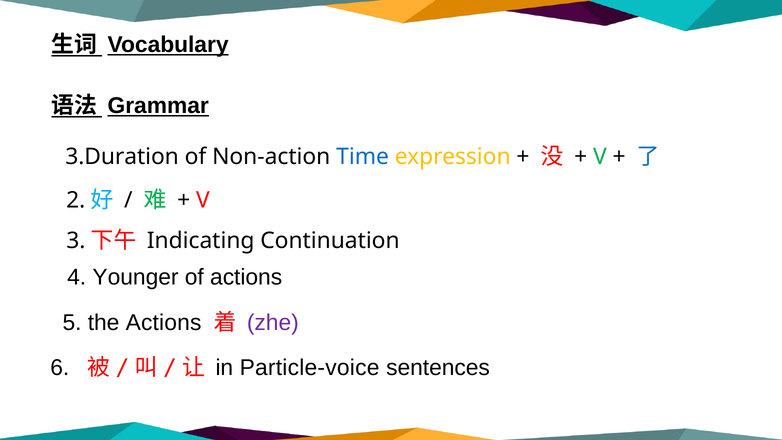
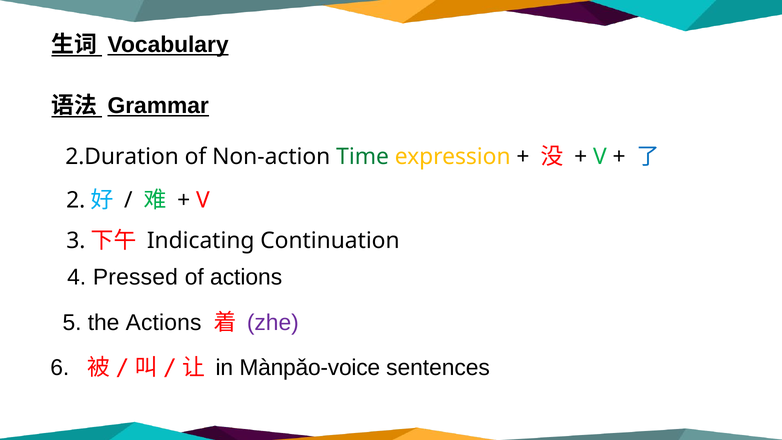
3.Duration: 3.Duration -> 2.Duration
Time colour: blue -> green
Younger: Younger -> Pressed
Particle-voice: Particle-voice -> Mànpǎo-voice
